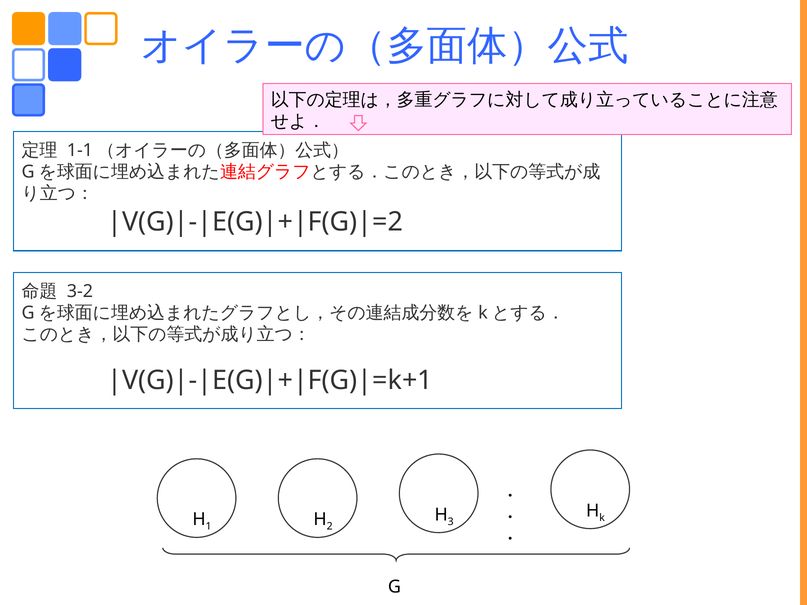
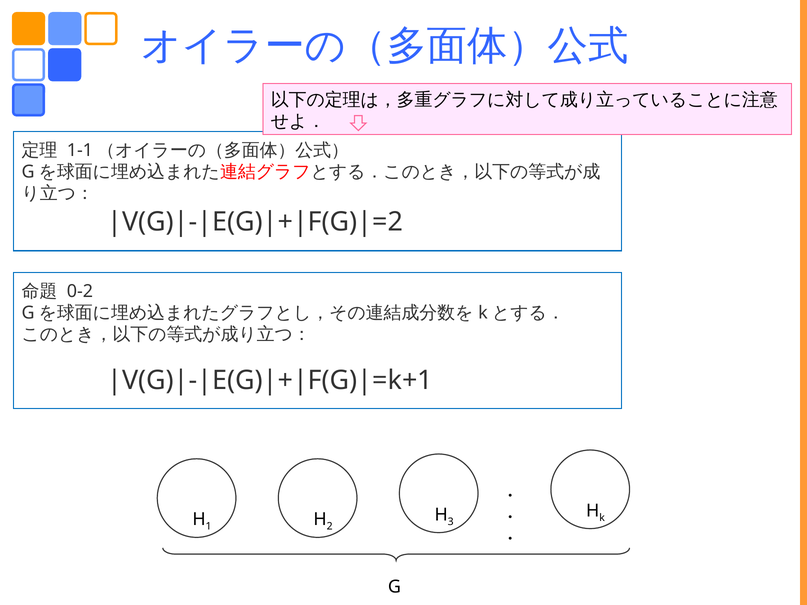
3-2: 3-2 -> 0-2
